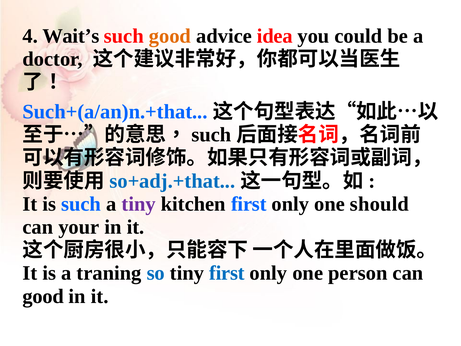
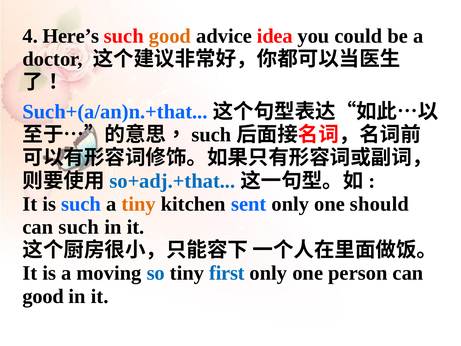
Wait’s: Wait’s -> Here’s
tiny at (139, 204) colour: purple -> orange
kitchen first: first -> sent
can your: your -> such
traning: traning -> moving
